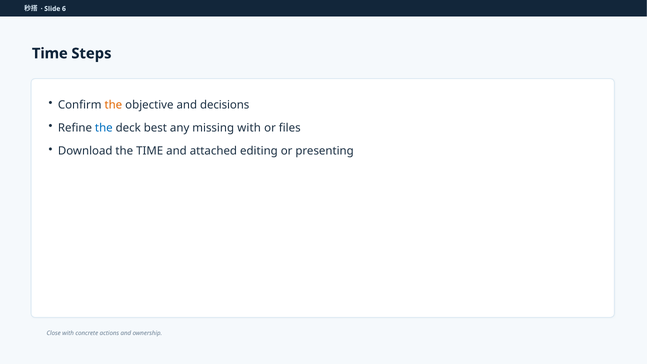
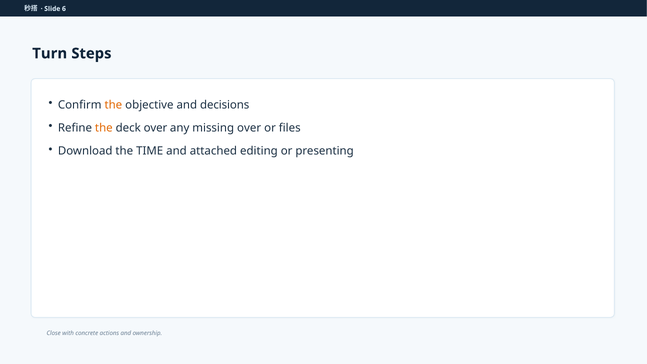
Time at (50, 53): Time -> Turn
the at (104, 128) colour: blue -> orange
deck best: best -> over
missing with: with -> over
